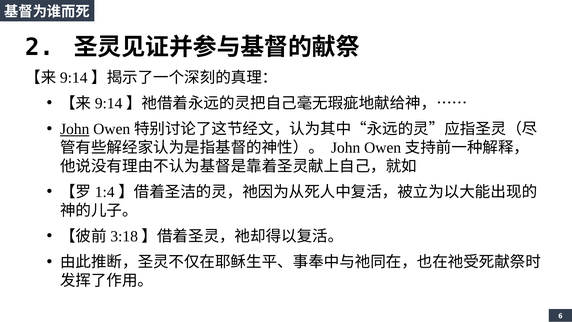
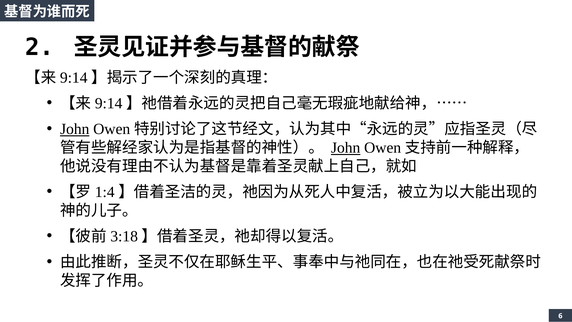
John at (346, 148) underline: none -> present
